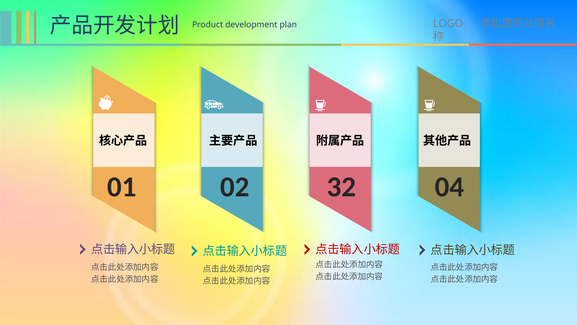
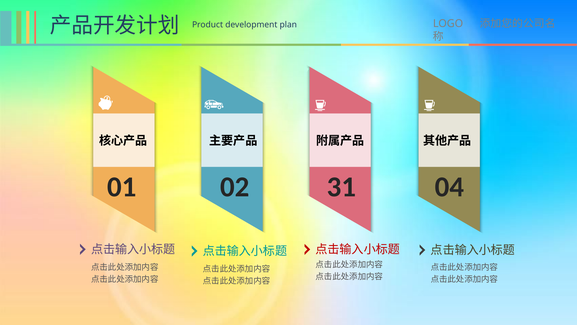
32: 32 -> 31
